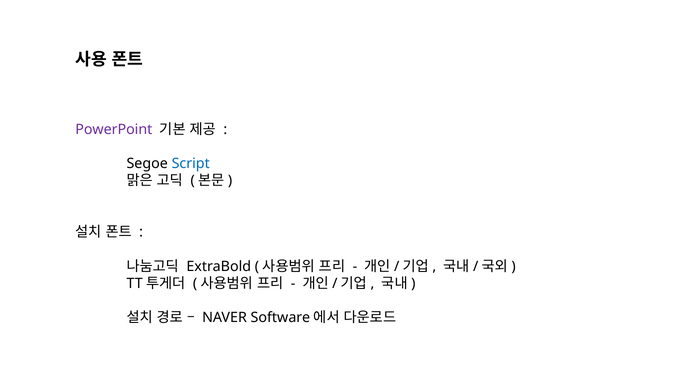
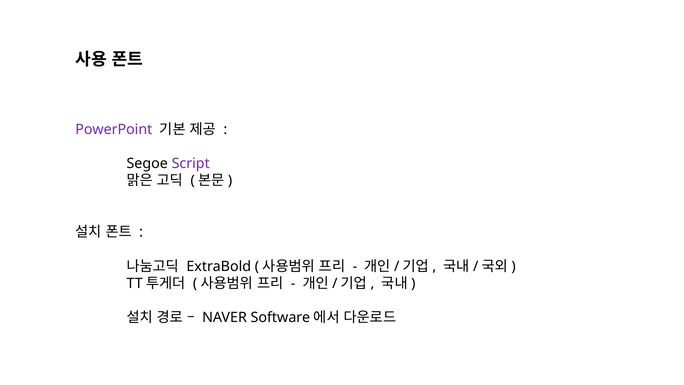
Script colour: blue -> purple
